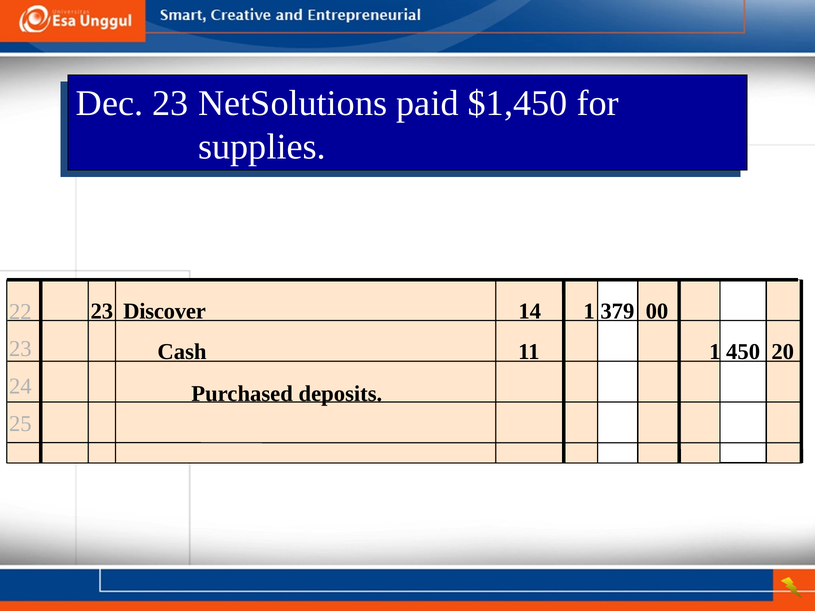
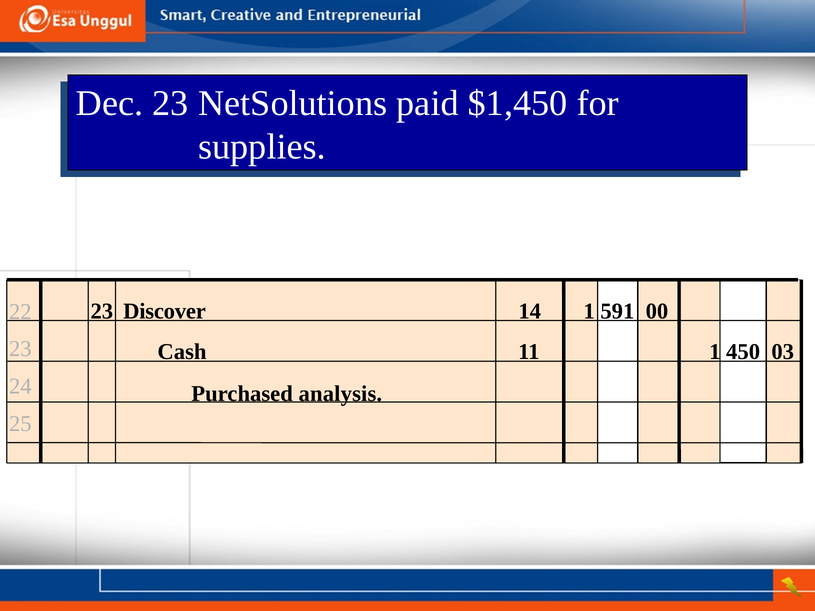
379: 379 -> 591
20: 20 -> 03
deposits: deposits -> analysis
